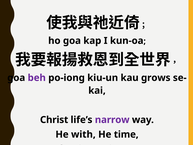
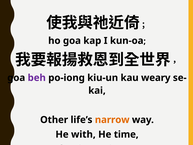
grows: grows -> weary
Christ: Christ -> Other
narrow colour: purple -> orange
